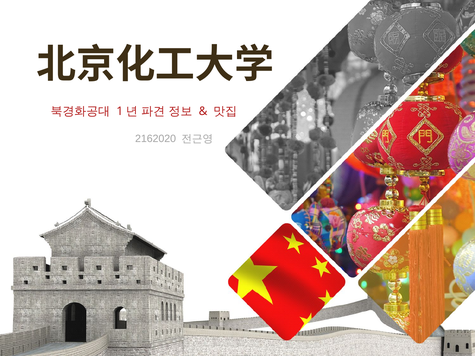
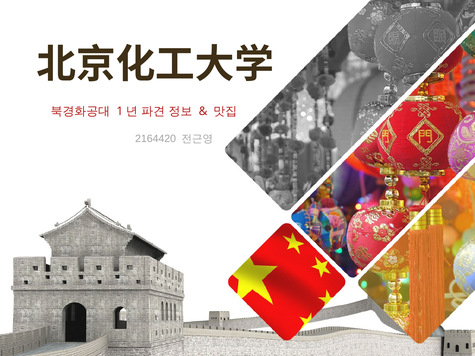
2162020: 2162020 -> 2164420
